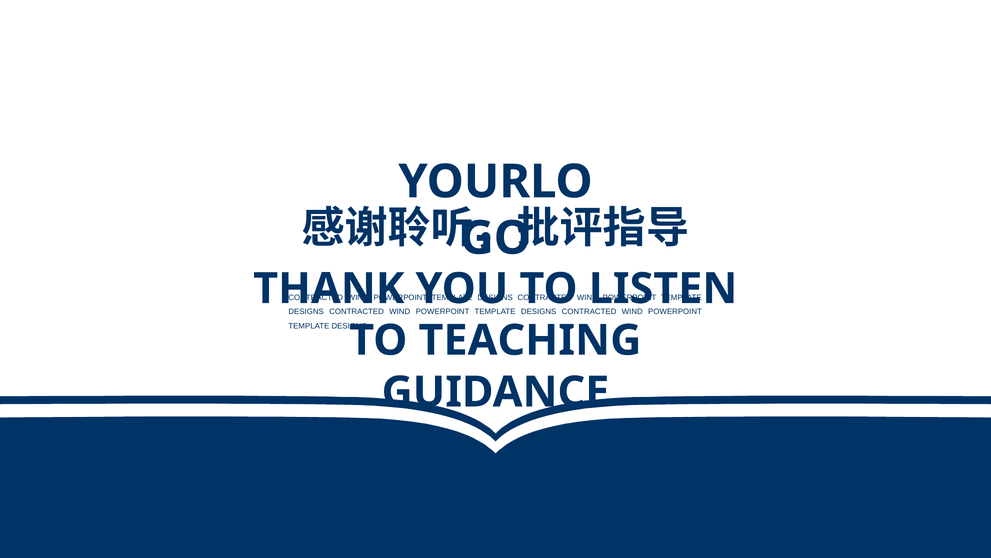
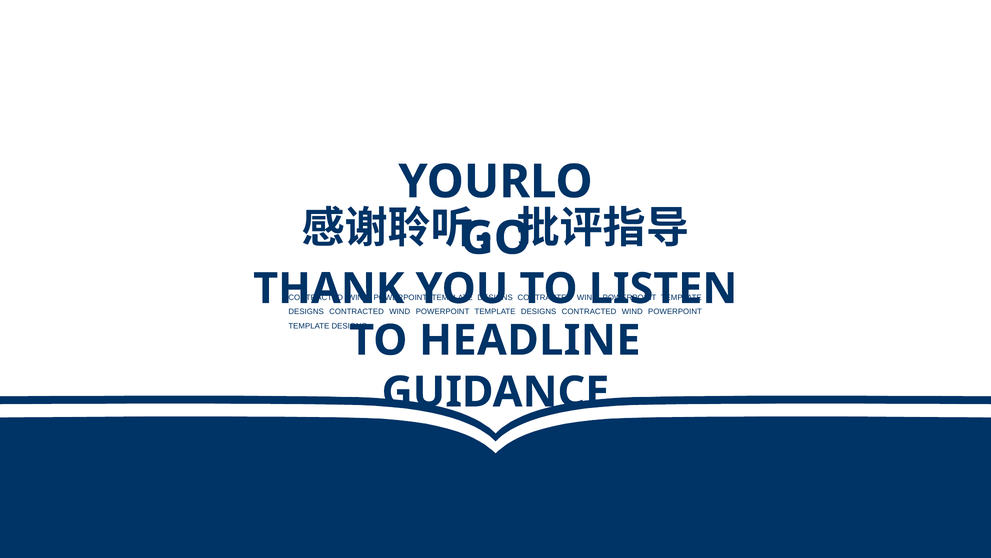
TEACHING: TEACHING -> HEADLINE
